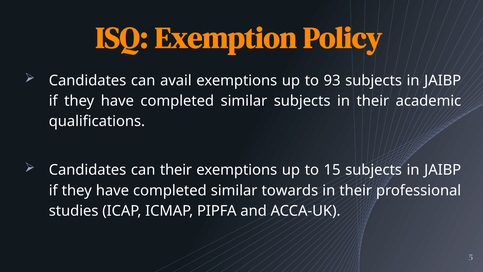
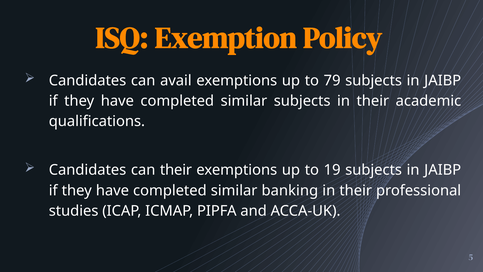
93: 93 -> 79
15: 15 -> 19
towards: towards -> banking
